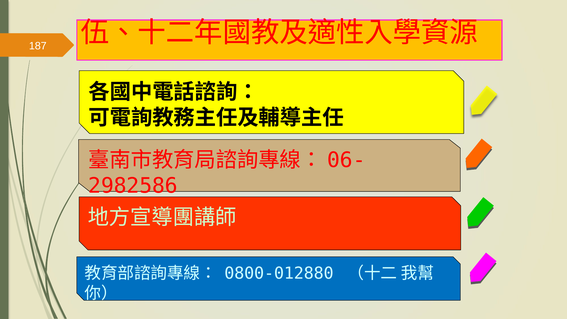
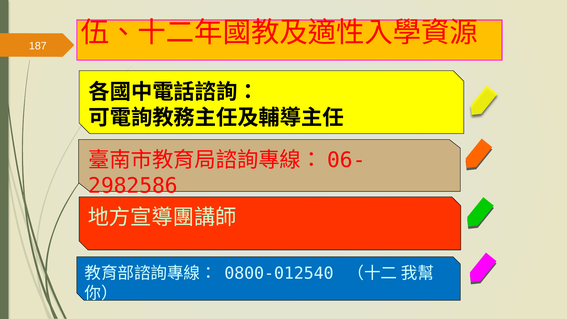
0800-012880: 0800-012880 -> 0800-012540
